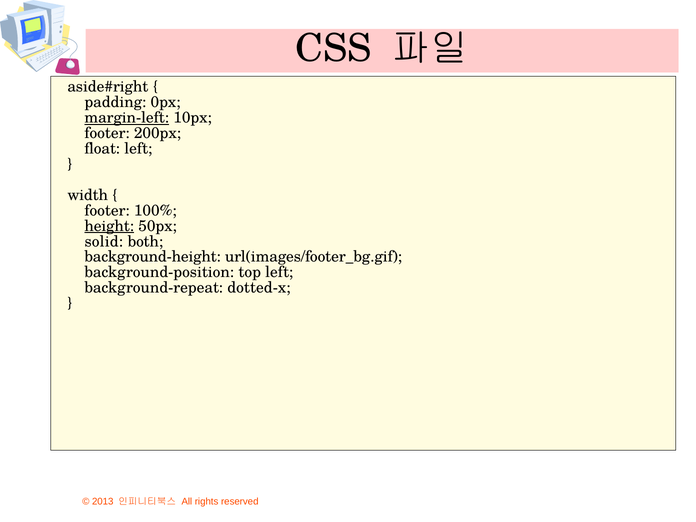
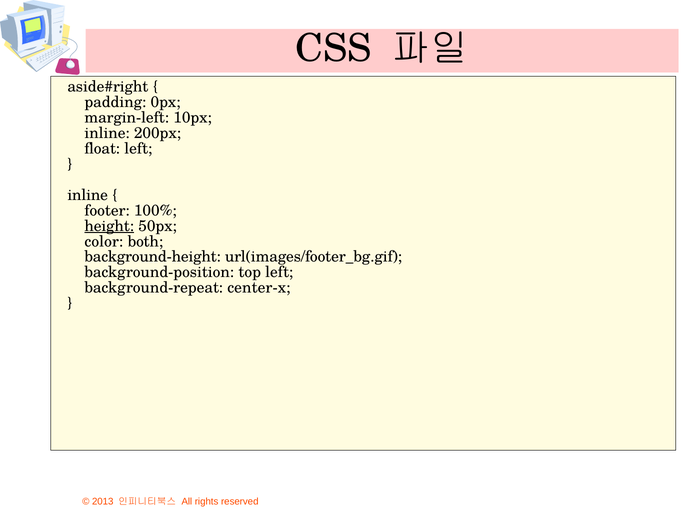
margin-left underline: present -> none
footer at (107, 133): footer -> inline
width at (88, 195): width -> inline
solid: solid -> color
dotted-x: dotted-x -> center-x
